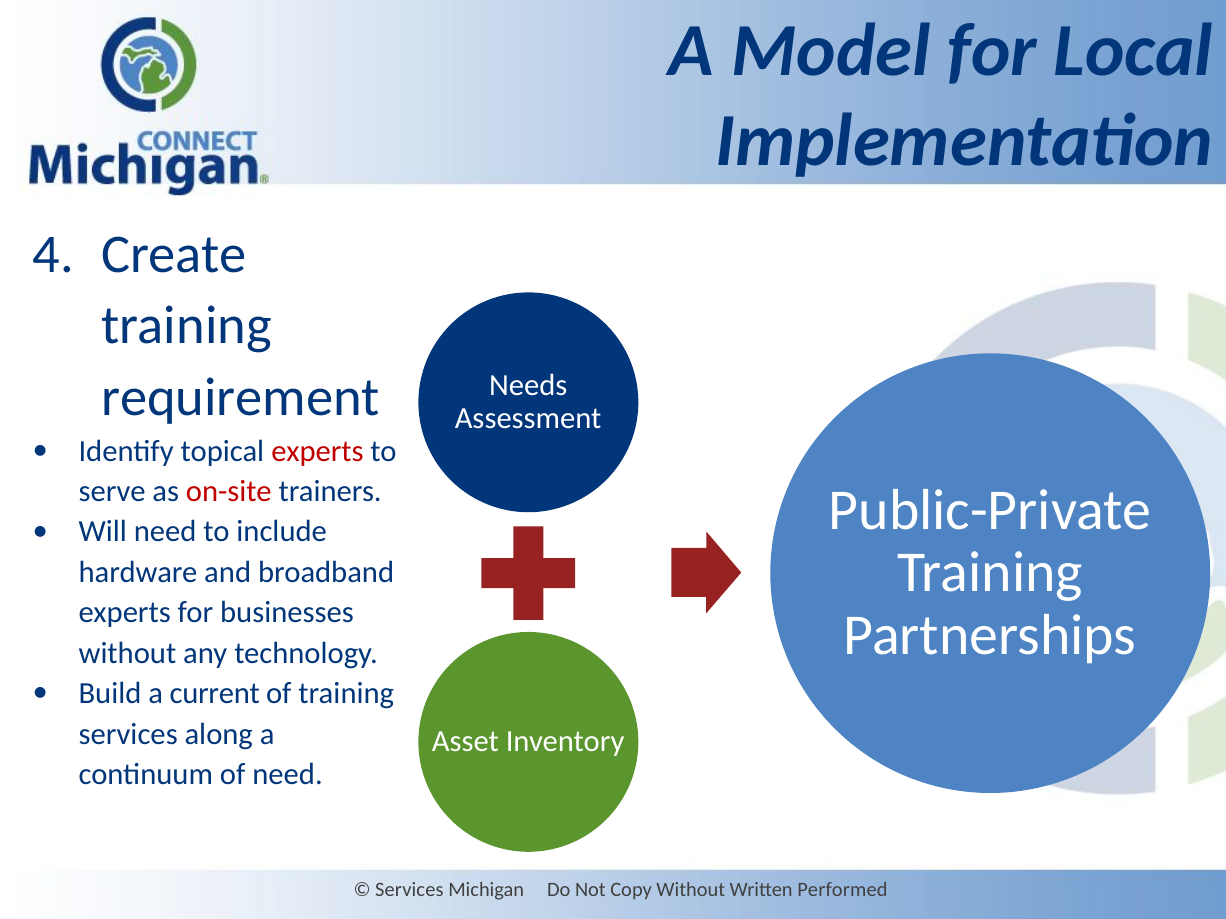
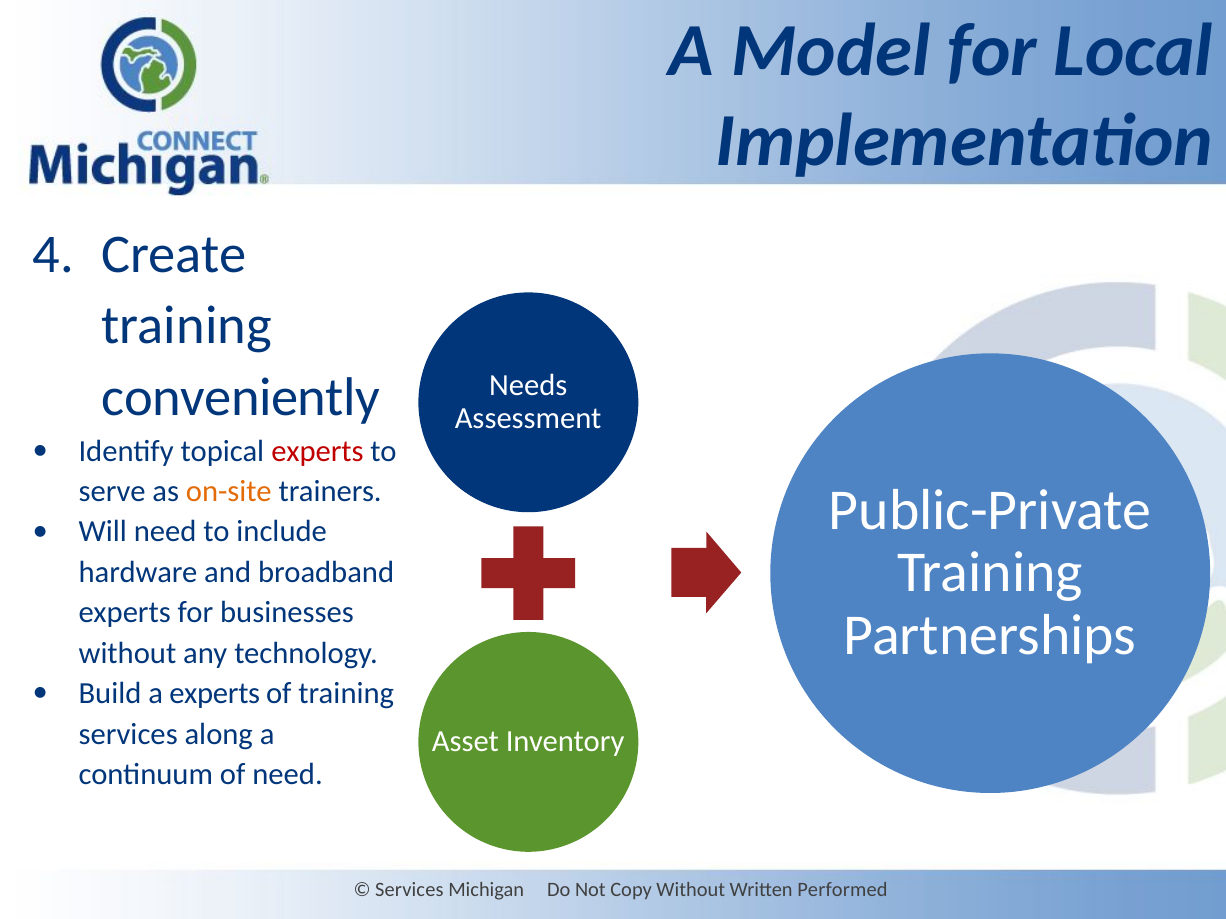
requirement: requirement -> conveniently
on-site colour: red -> orange
a current: current -> experts
